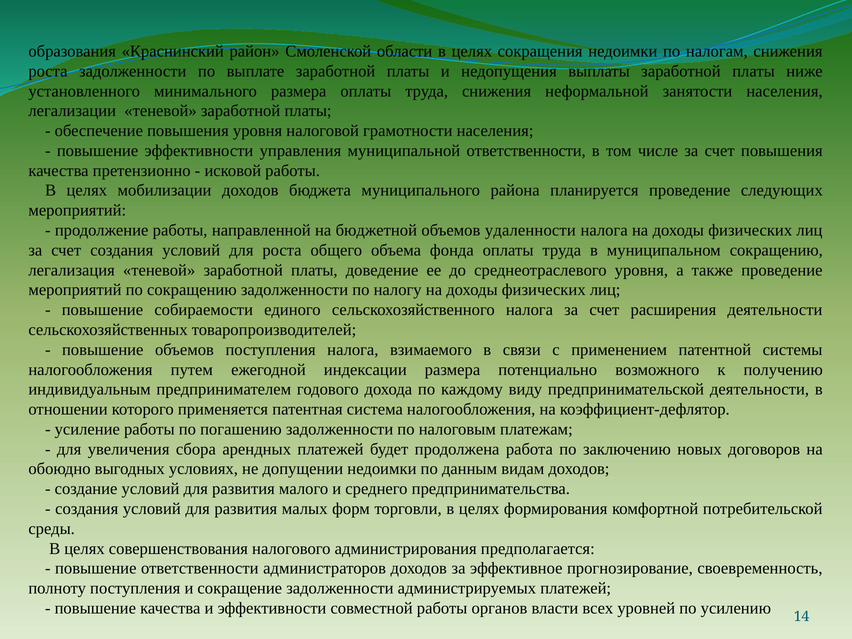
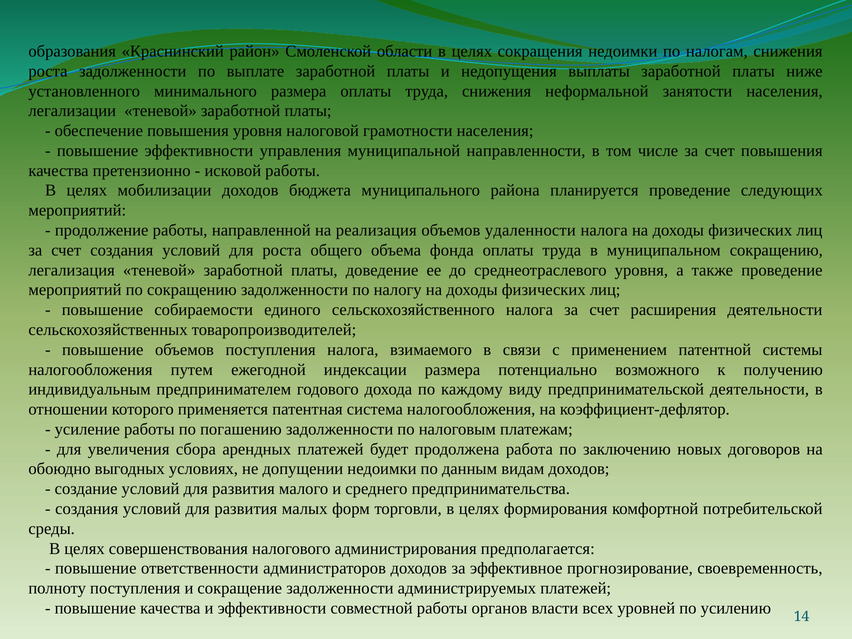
муниципальной ответственности: ответственности -> направленности
бюджетной: бюджетной -> реализация
